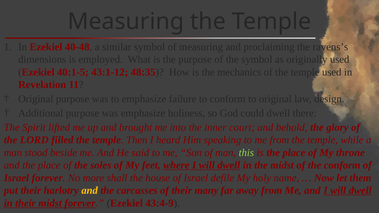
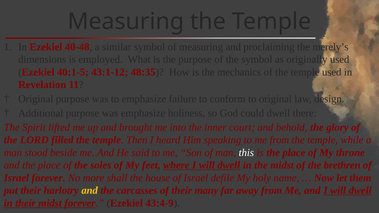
ravens’s: ravens’s -> merely’s
this colour: light green -> white
the conform: conform -> brethren
